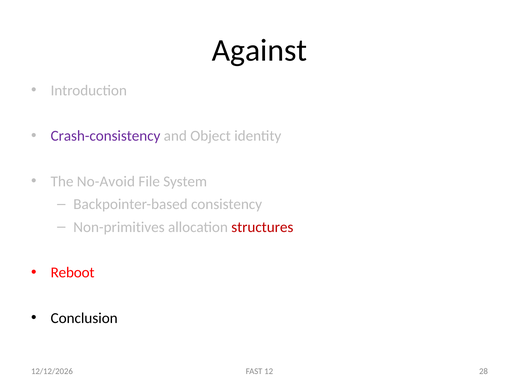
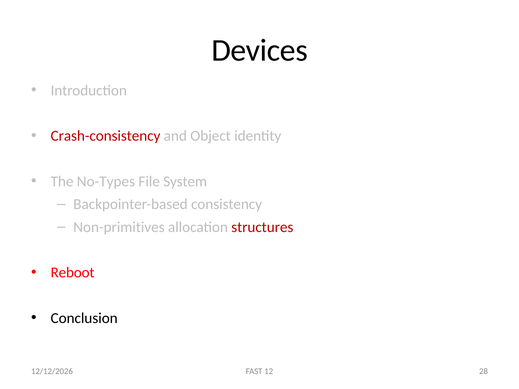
Against: Against -> Devices
Crash-consistency colour: purple -> red
No-Avoid: No-Avoid -> No-Types
